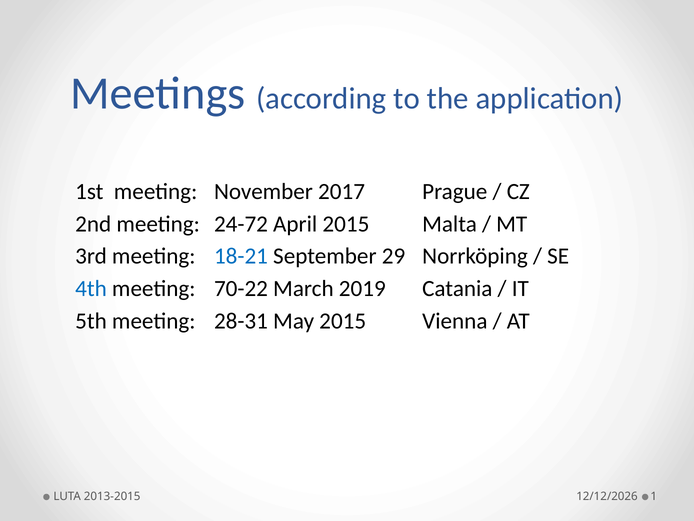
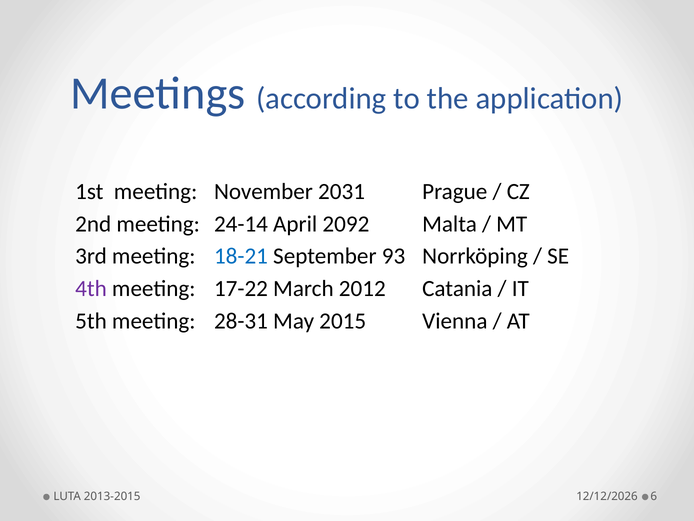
2017: 2017 -> 2031
24-72: 24-72 -> 24-14
April 2015: 2015 -> 2092
29: 29 -> 93
4th colour: blue -> purple
70-22: 70-22 -> 17-22
2019: 2019 -> 2012
1: 1 -> 6
